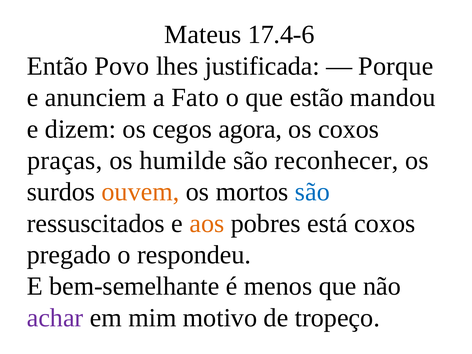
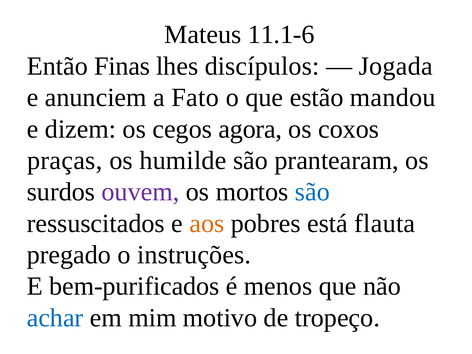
17.4-6: 17.4-6 -> 11.1-6
Povo: Povo -> Finas
justificada: justificada -> discípulos
Porque: Porque -> Jogada
reconhecer: reconhecer -> prantearam
ouvem colour: orange -> purple
está coxos: coxos -> flauta
respondeu: respondeu -> instruções
bem-semelhante: bem-semelhante -> bem-purificados
achar colour: purple -> blue
